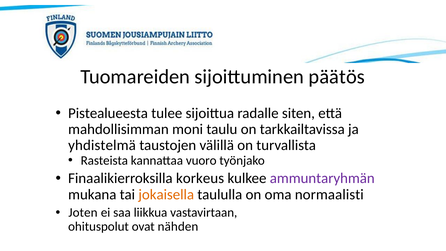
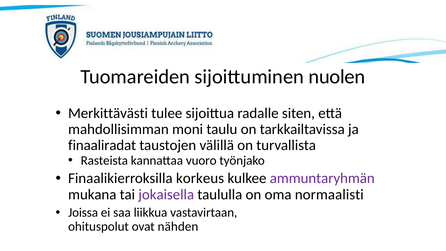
päätös: päätös -> nuolen
Pistealueesta: Pistealueesta -> Merkittävästi
yhdistelmä: yhdistelmä -> finaaliradat
jokaisella colour: orange -> purple
Joten: Joten -> Joissa
